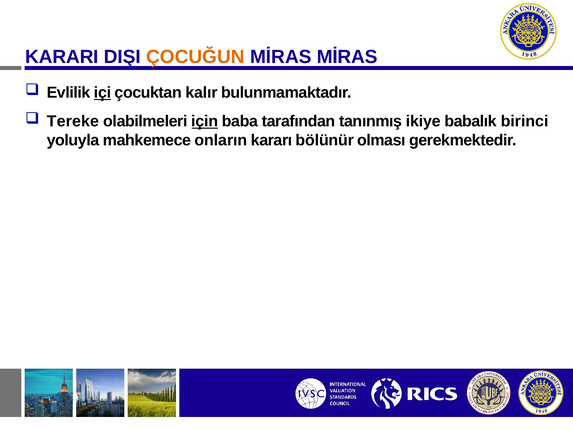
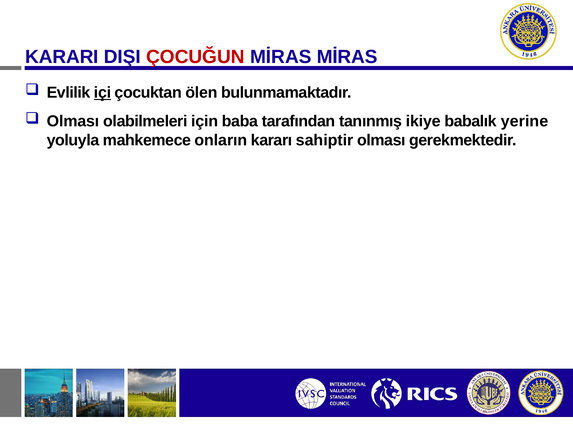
ÇOCUĞUN colour: orange -> red
kalır: kalır -> ölen
Tereke at (73, 121): Tereke -> Olması
için underline: present -> none
birinci: birinci -> yerine
bölünür: bölünür -> sahiptir
